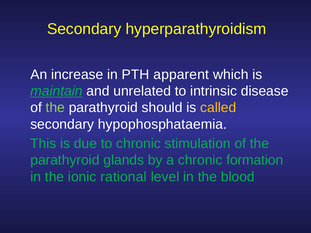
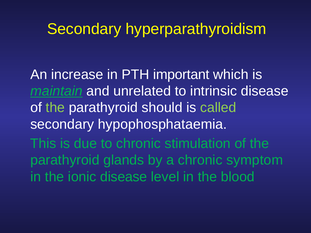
apparent: apparent -> important
called colour: yellow -> light green
formation: formation -> symptom
ionic rational: rational -> disease
